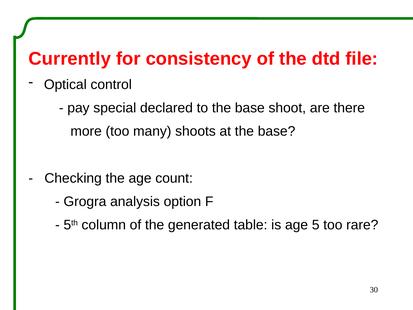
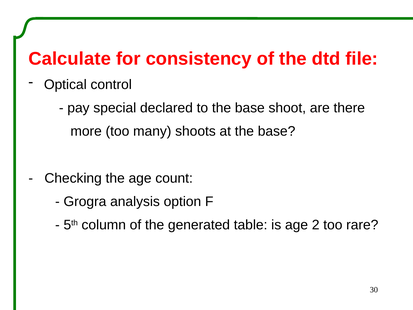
Currently: Currently -> Calculate
5: 5 -> 2
